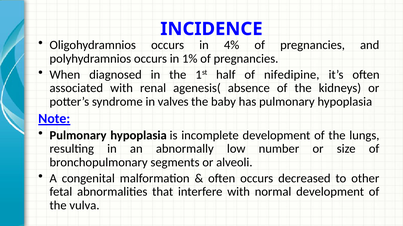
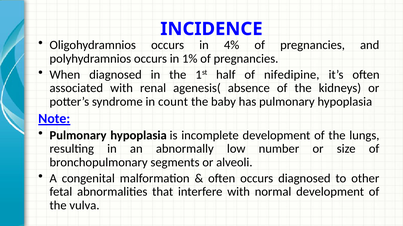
valves: valves -> count
occurs decreased: decreased -> diagnosed
